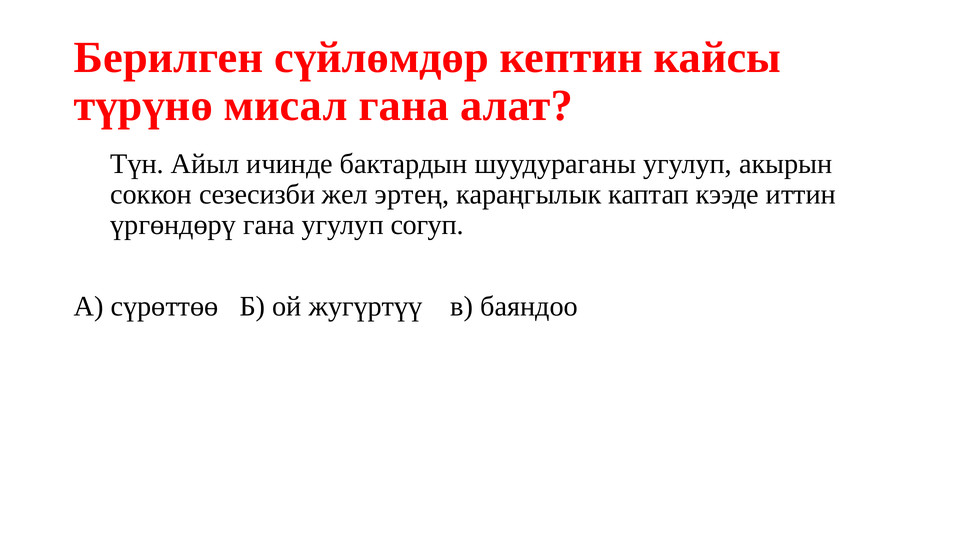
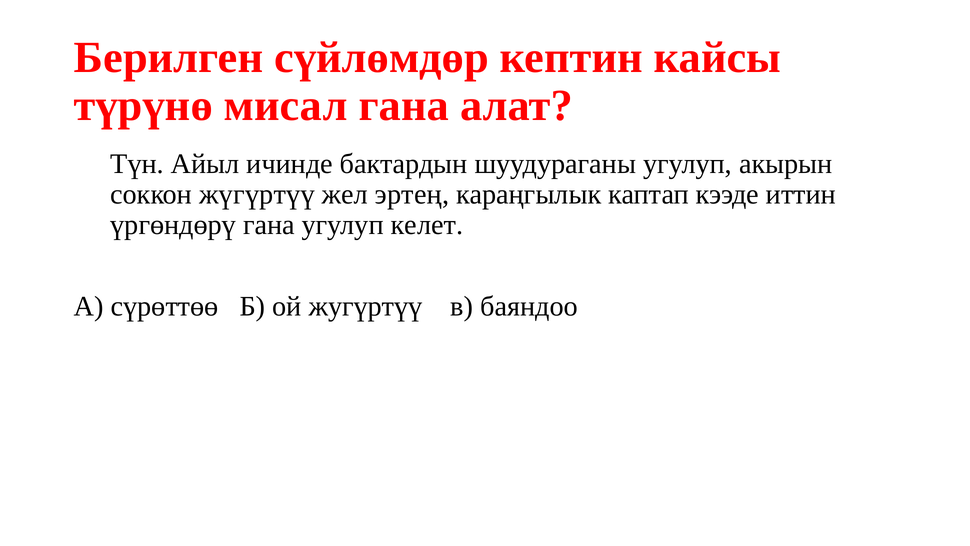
сезесизби: сезесизби -> жүгүртүү
согуп: согуп -> келет
